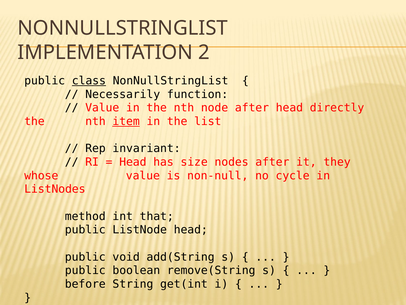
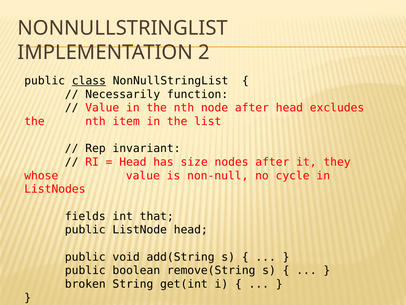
directly: directly -> excludes
item underline: present -> none
method: method -> fields
before: before -> broken
